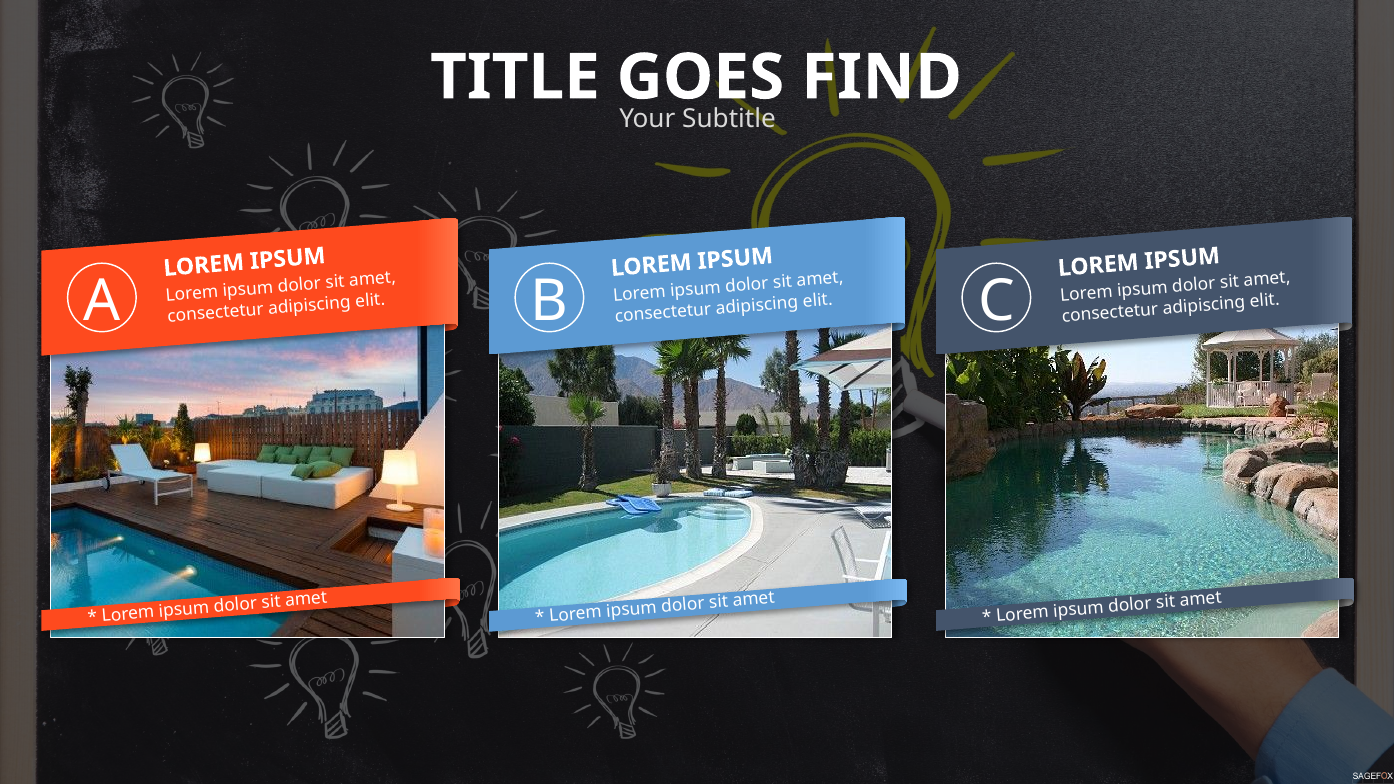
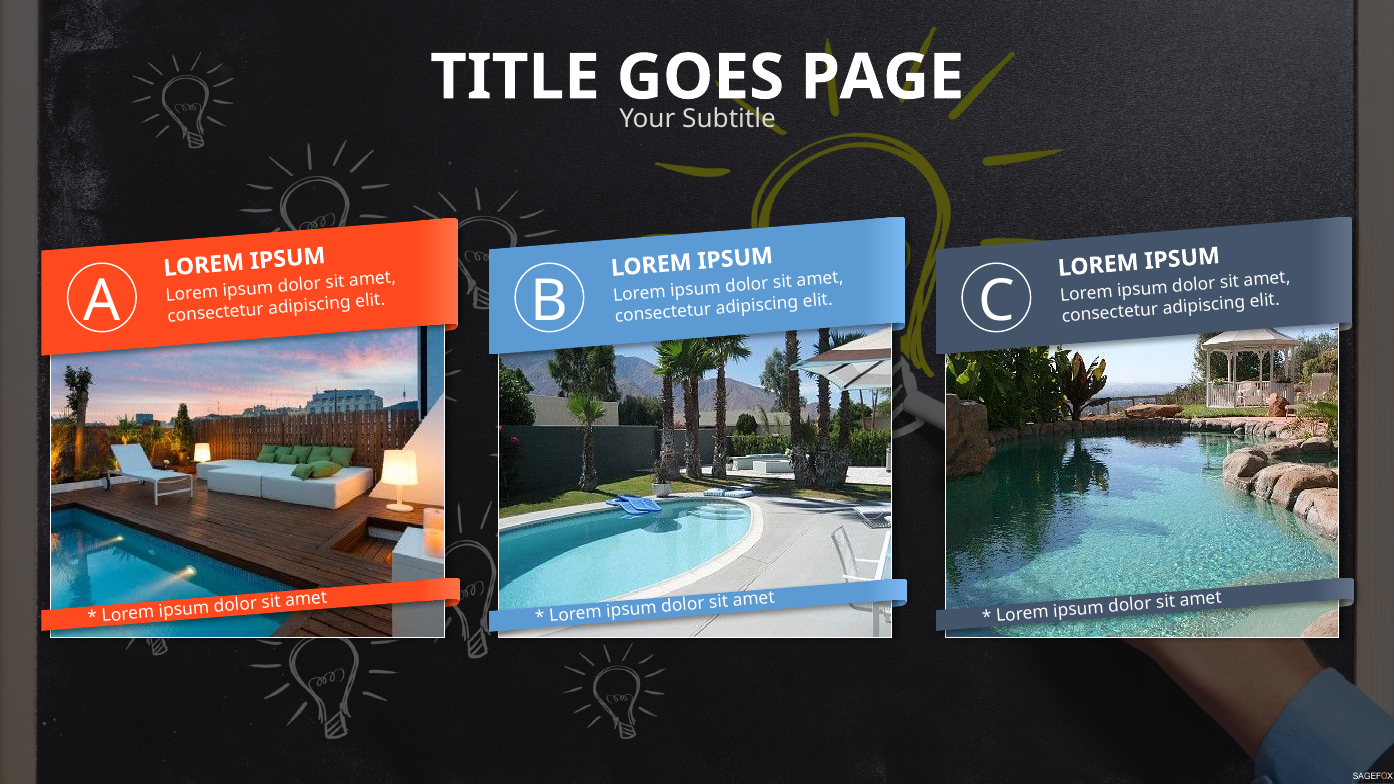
FIND: FIND -> PAGE
